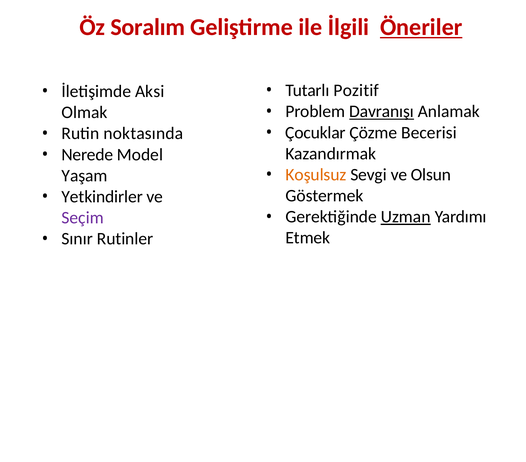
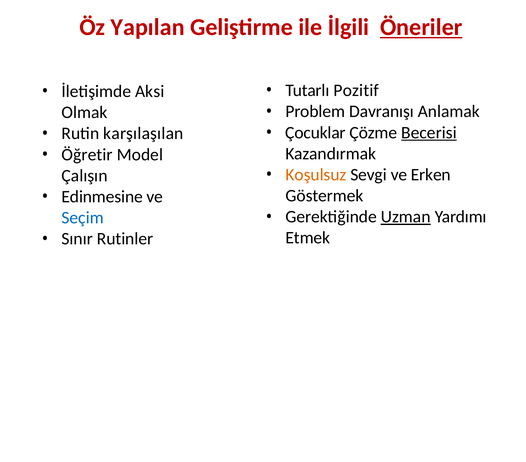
Soralım: Soralım -> Yapılan
Davranışı underline: present -> none
Becerisi underline: none -> present
noktasında: noktasında -> karşılaşılan
Nerede: Nerede -> Öğretir
Yaşam: Yaşam -> Çalışın
Olsun: Olsun -> Erken
Yetkindirler: Yetkindirler -> Edinmesine
Seçim colour: purple -> blue
